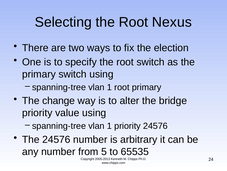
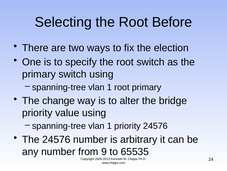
Nexus: Nexus -> Before
5: 5 -> 9
